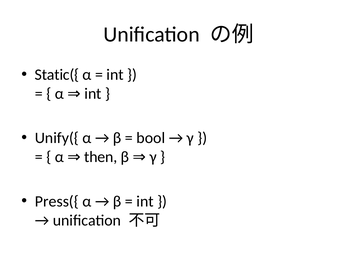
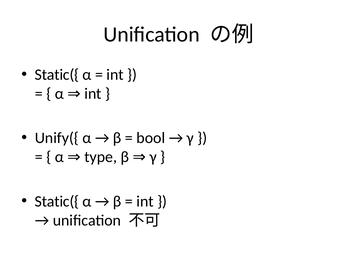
then: then -> type
Press({ at (57, 202): Press({ -> Static({
